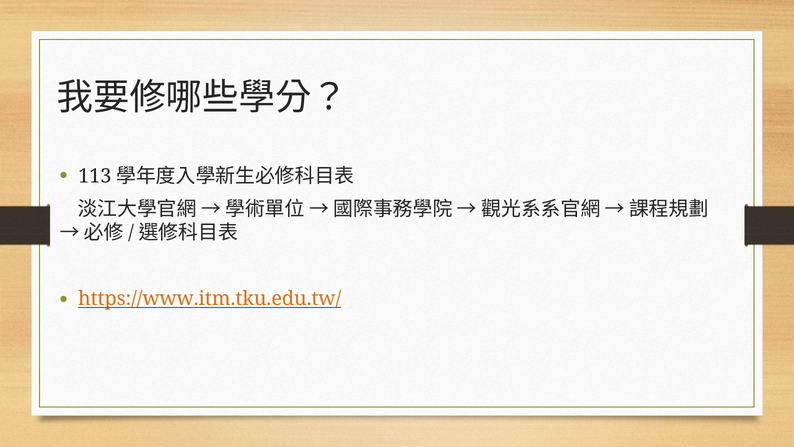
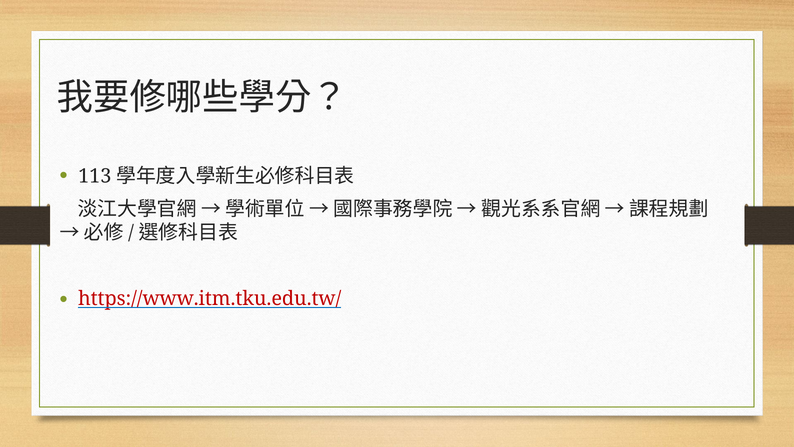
https://www.itm.tku.edu.tw/ colour: orange -> red
